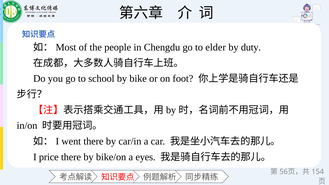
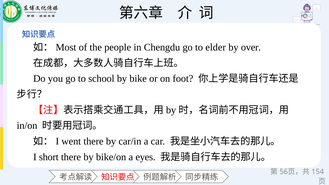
duty: duty -> over
price: price -> short
